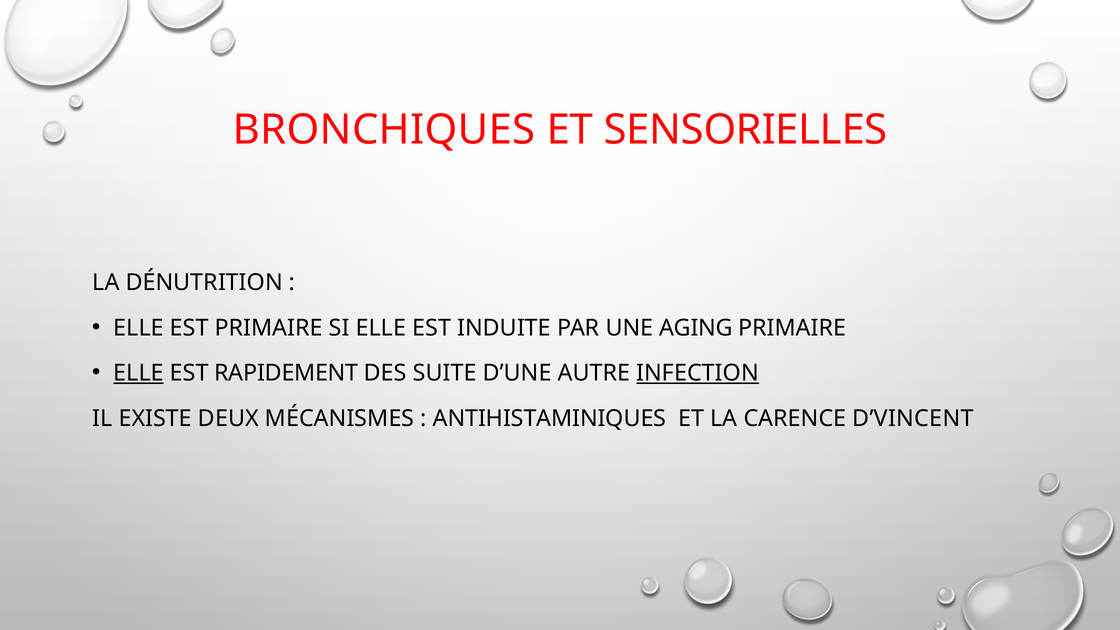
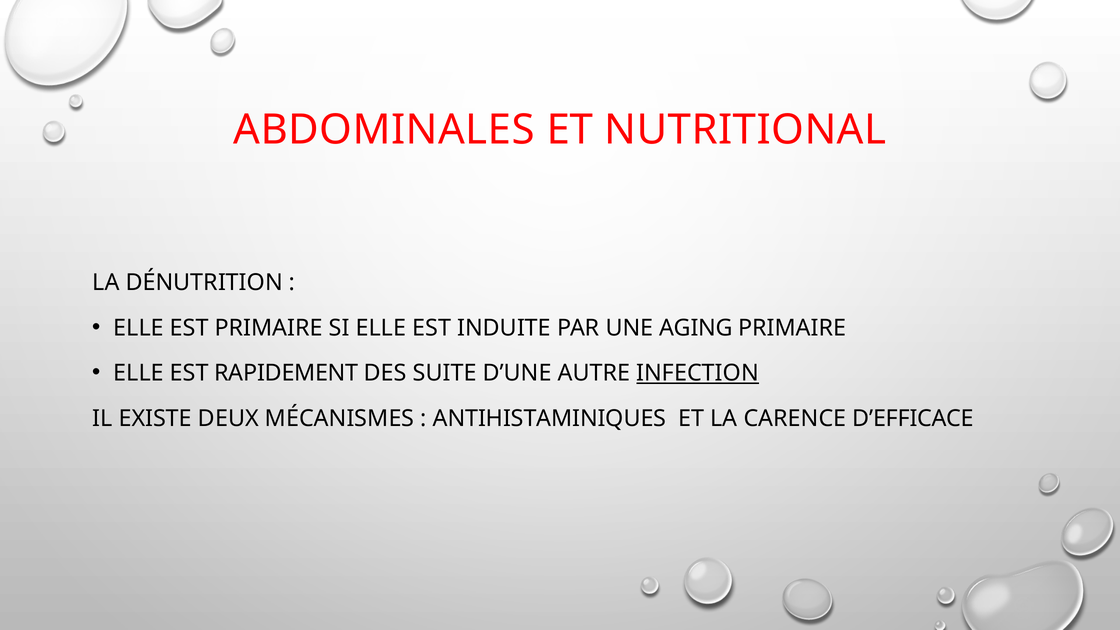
BRONCHIQUES: BRONCHIQUES -> ABDOMINALES
SENSORIELLES: SENSORIELLES -> NUTRITIONAL
ELLE at (139, 373) underline: present -> none
D’VINCENT: D’VINCENT -> D’EFFICACE
